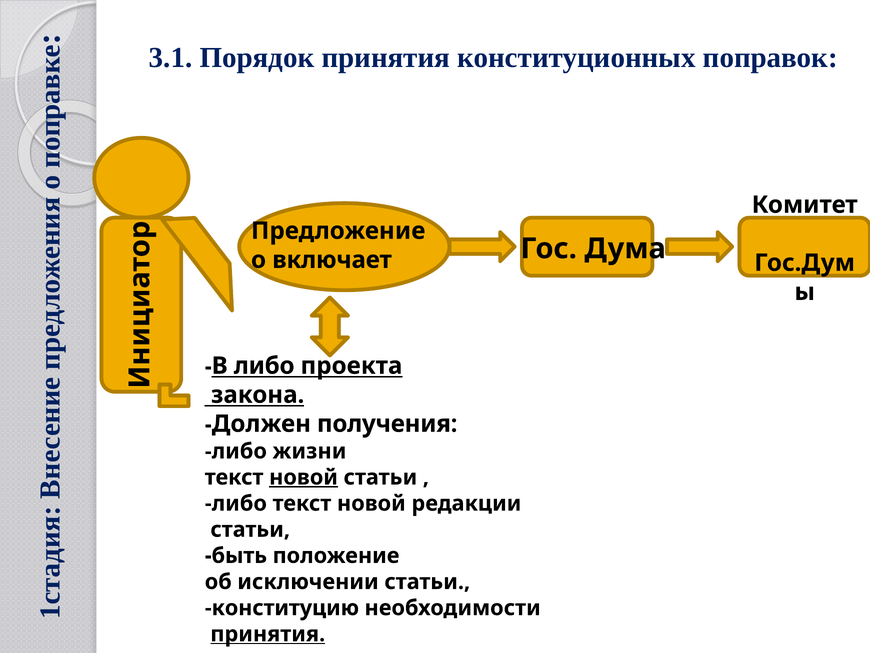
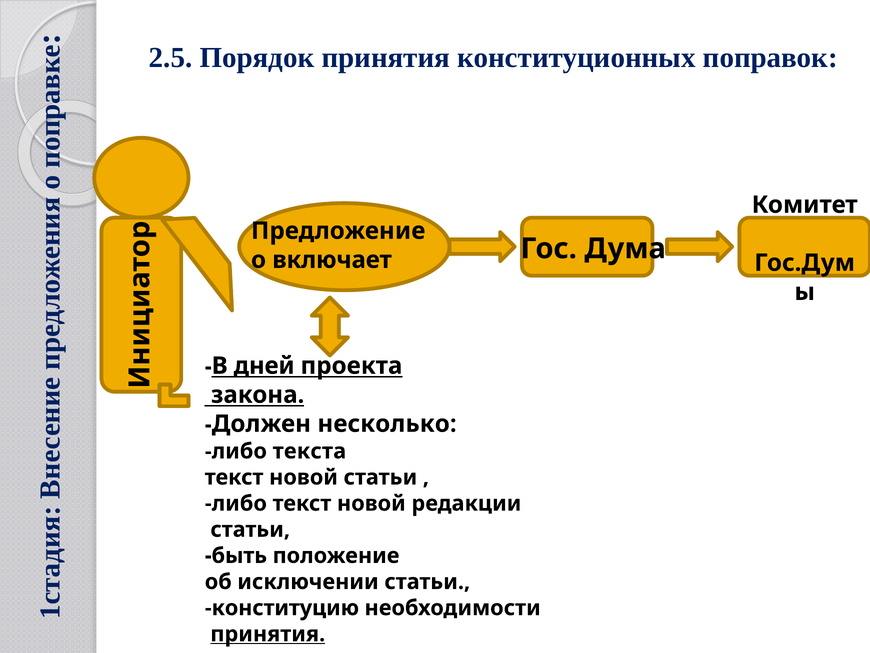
3.1: 3.1 -> 2.5
В либо: либо -> дней
получения: получения -> несколько
жизни: жизни -> текста
новой at (304, 477) underline: present -> none
